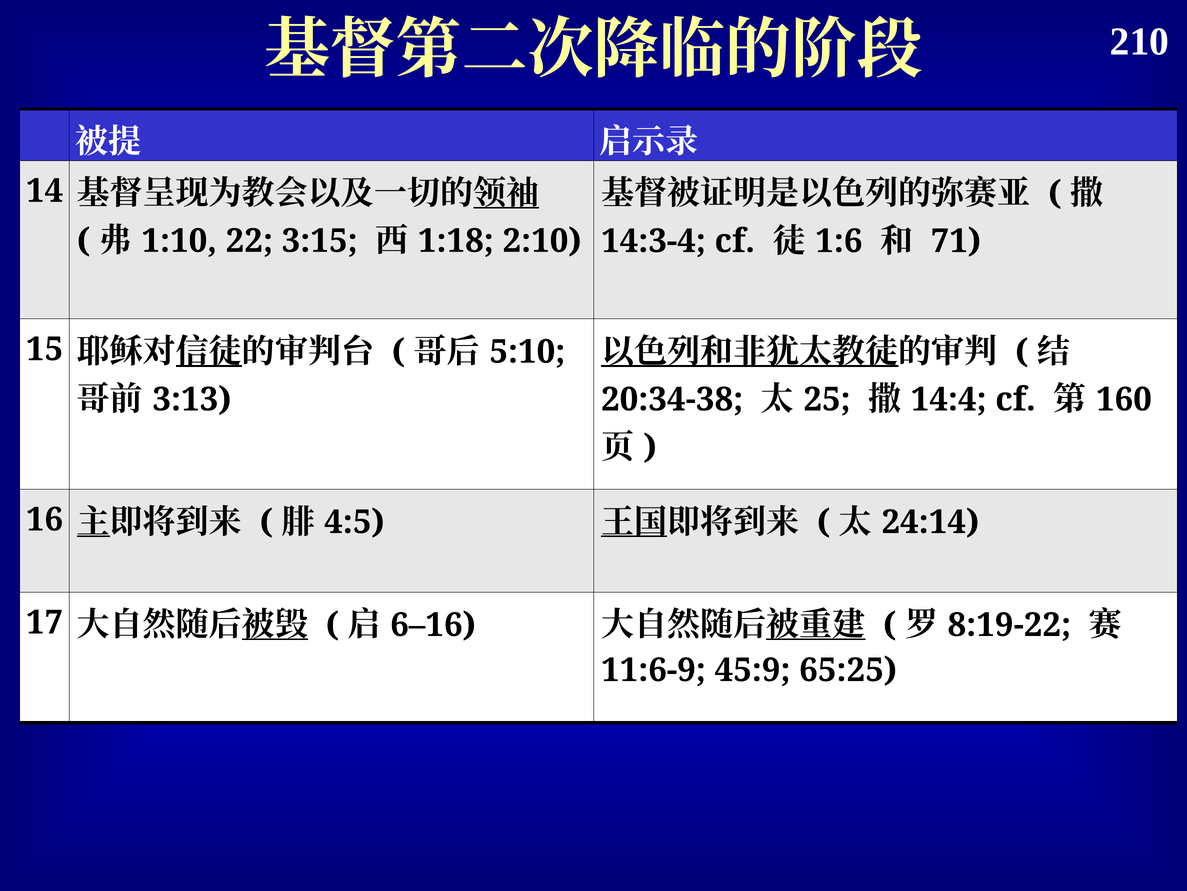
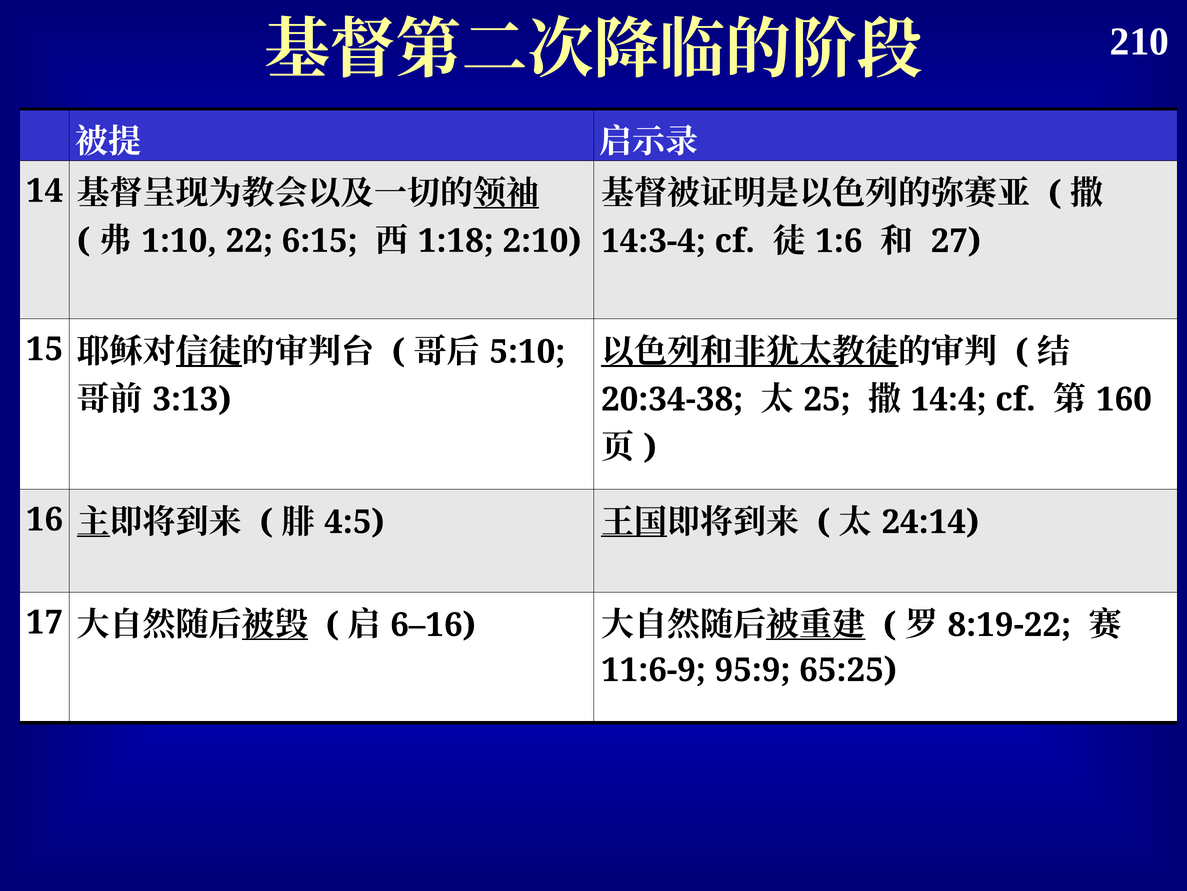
3:15: 3:15 -> 6:15
71: 71 -> 27
45:9: 45:9 -> 95:9
